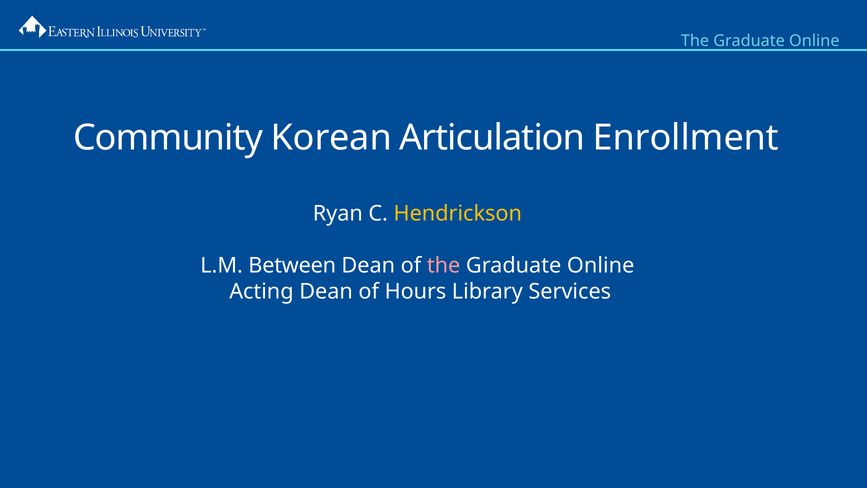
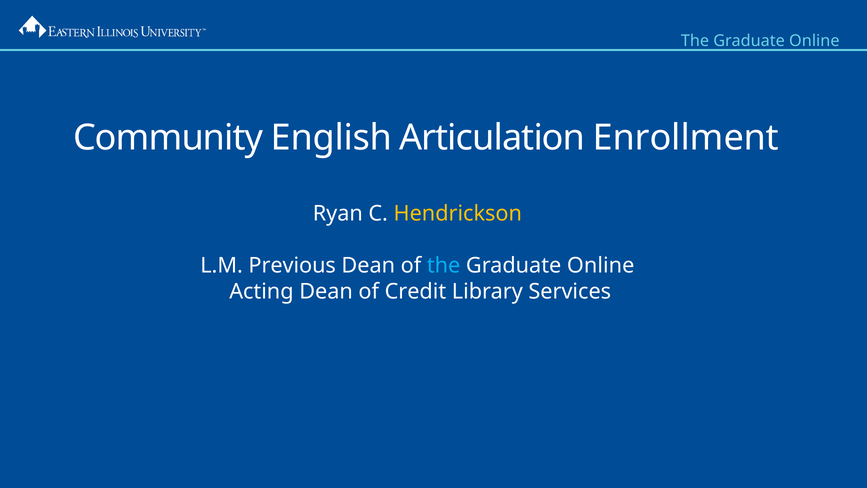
Korean: Korean -> English
Between: Between -> Previous
the at (444, 266) colour: pink -> light blue
Hours: Hours -> Credit
